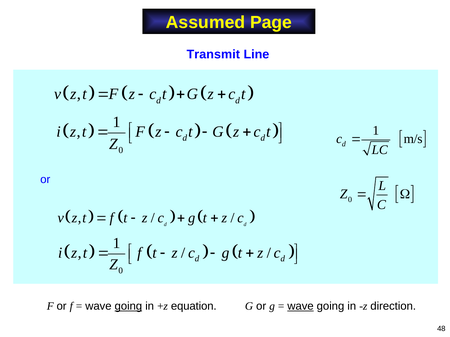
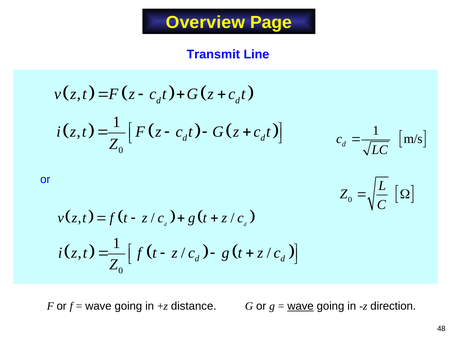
Assumed: Assumed -> Overview
going at (128, 307) underline: present -> none
equation: equation -> distance
